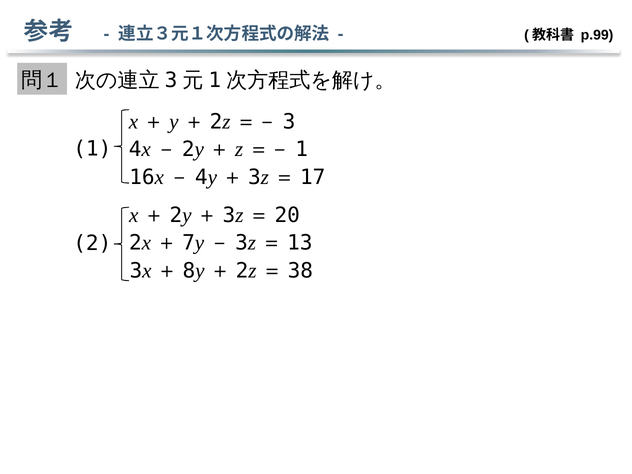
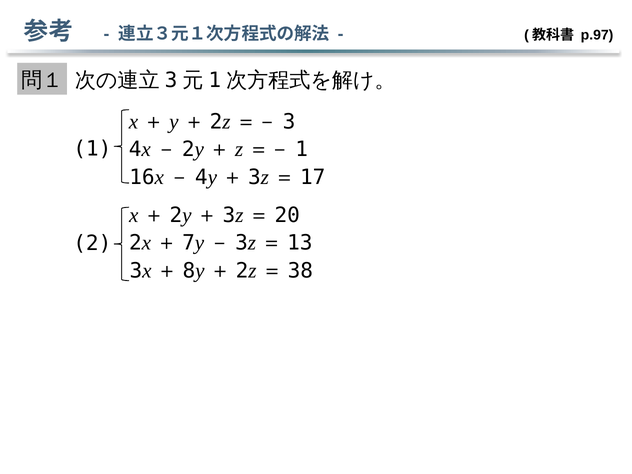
p.99: p.99 -> p.97
